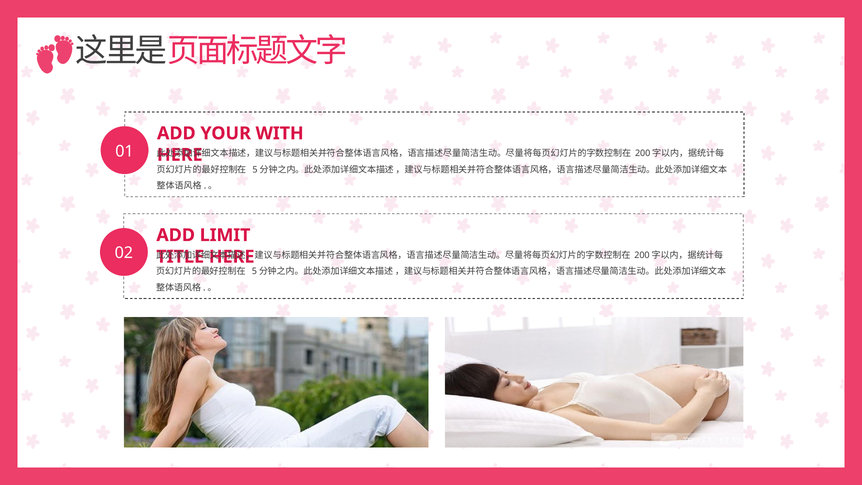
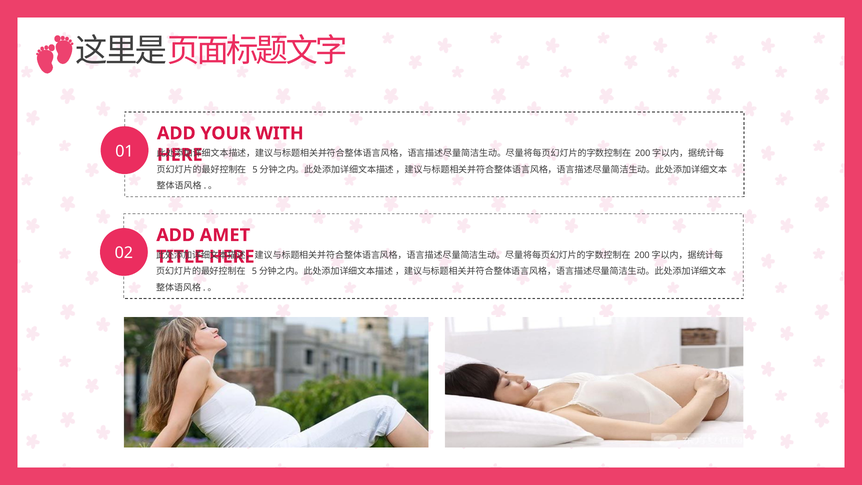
LIMIT: LIMIT -> AMET
